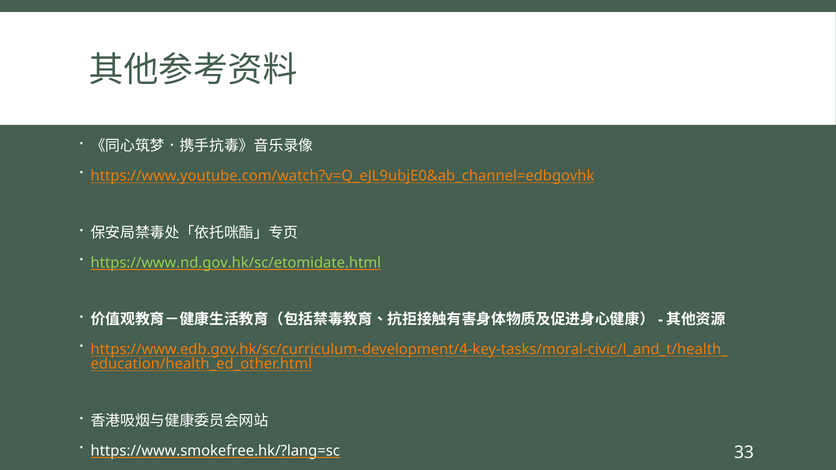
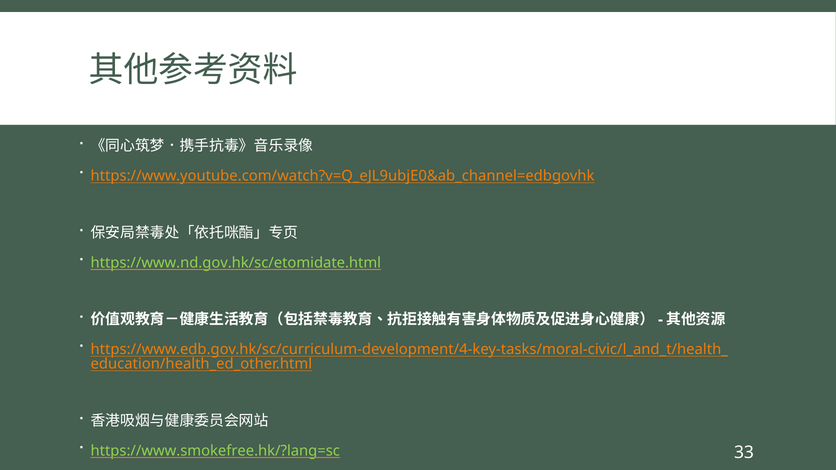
https://www.smokefree.hk/?lang=sc colour: white -> light green
